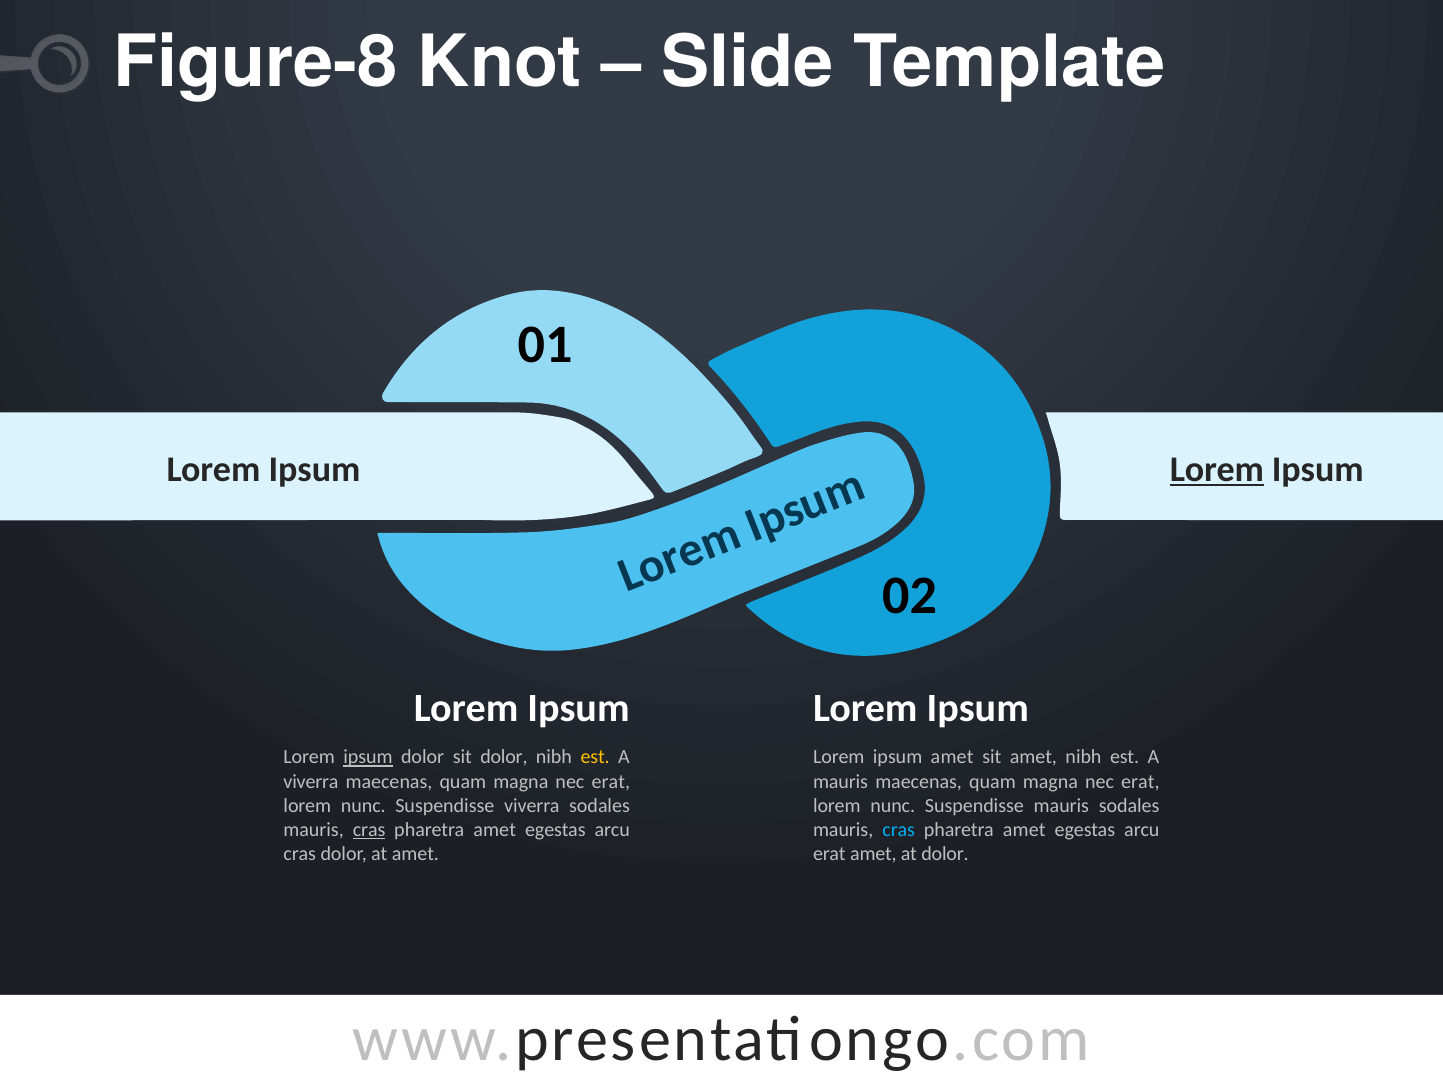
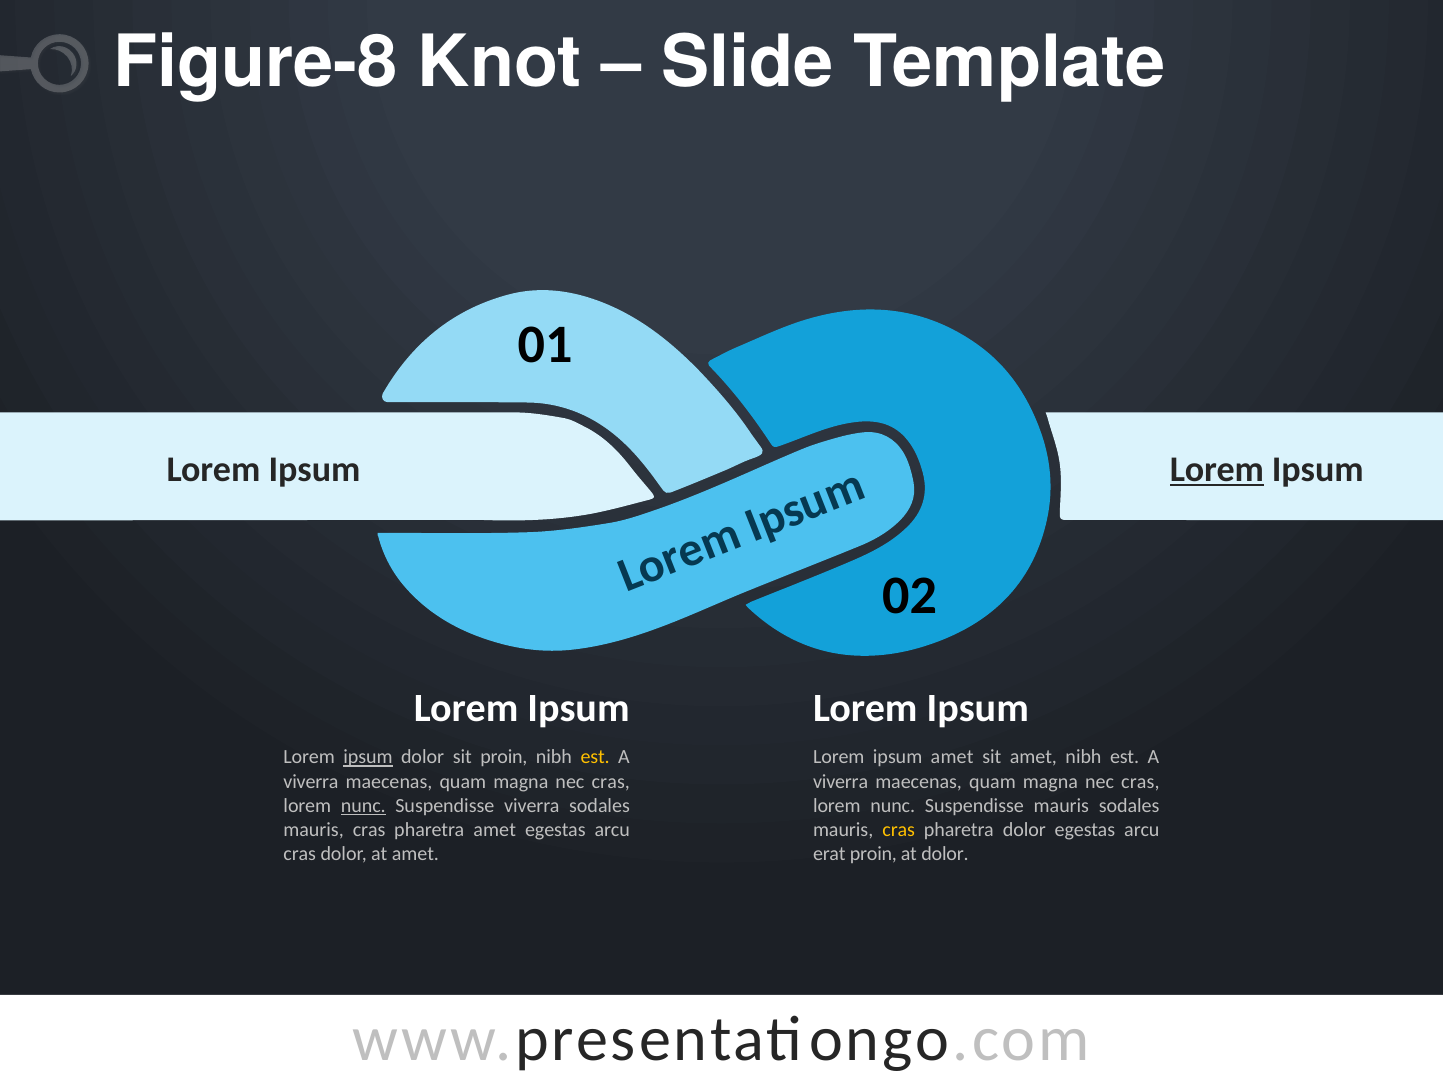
sit dolor: dolor -> proin
erat at (611, 782): erat -> cras
mauris at (841, 782): mauris -> viverra
erat at (1140, 782): erat -> cras
nunc at (363, 806) underline: none -> present
cras at (369, 830) underline: present -> none
cras at (899, 830) colour: light blue -> yellow
amet at (1024, 830): amet -> dolor
erat amet: amet -> proin
